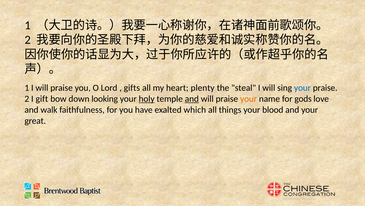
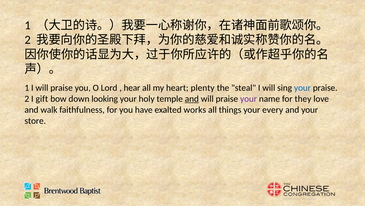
gifts: gifts -> hear
holy underline: present -> none
your at (249, 99) colour: orange -> purple
gods: gods -> they
which: which -> works
blood: blood -> every
great: great -> store
